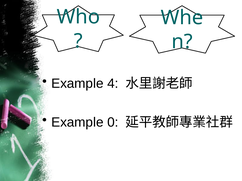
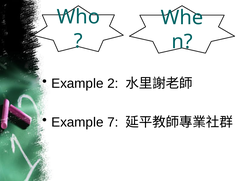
4: 4 -> 2
0: 0 -> 7
